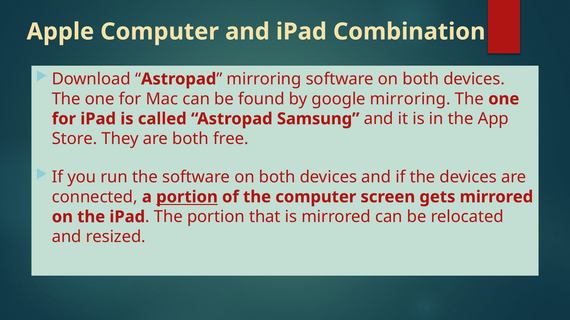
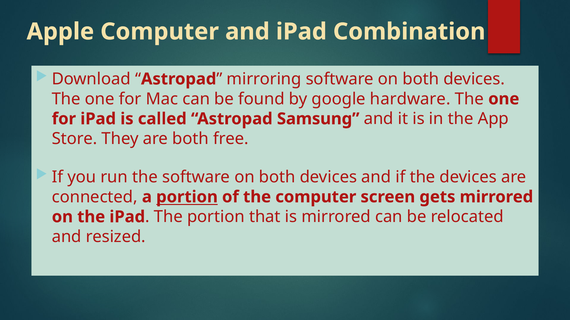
google mirroring: mirroring -> hardware
